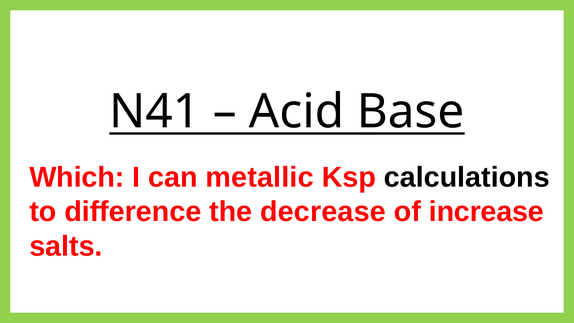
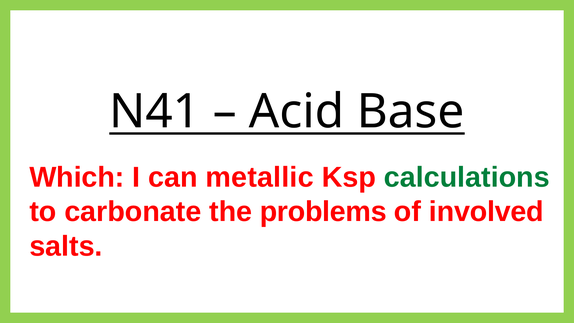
calculations colour: black -> green
difference: difference -> carbonate
decrease: decrease -> problems
increase: increase -> involved
